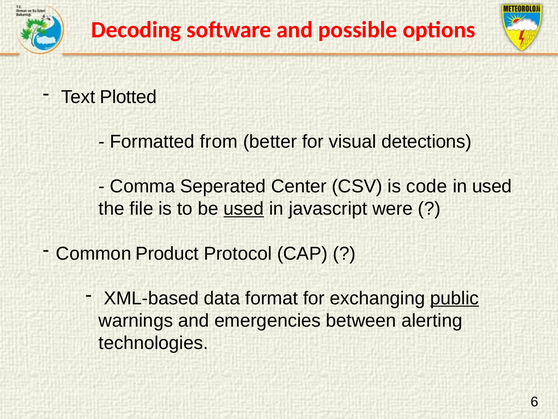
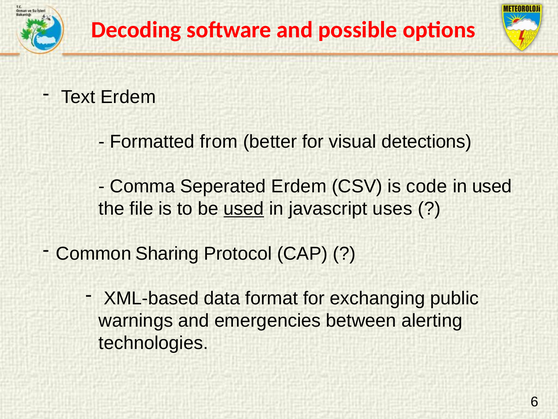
Text Plotted: Plotted -> Erdem
Seperated Center: Center -> Erdem
were: were -> uses
Product: Product -> Sharing
public underline: present -> none
